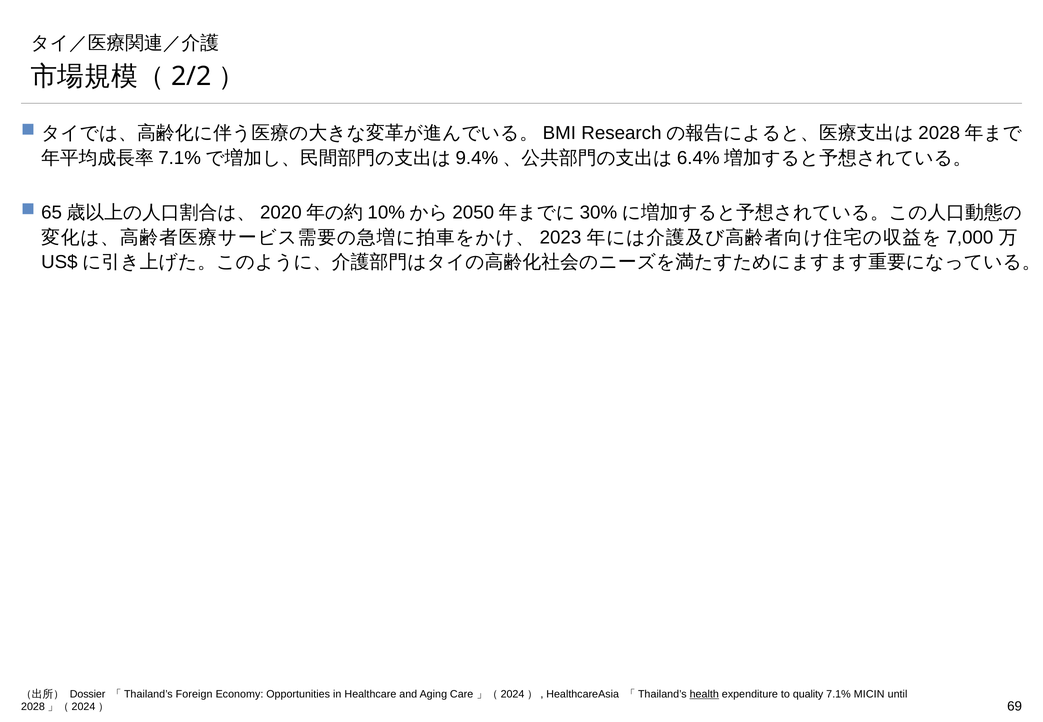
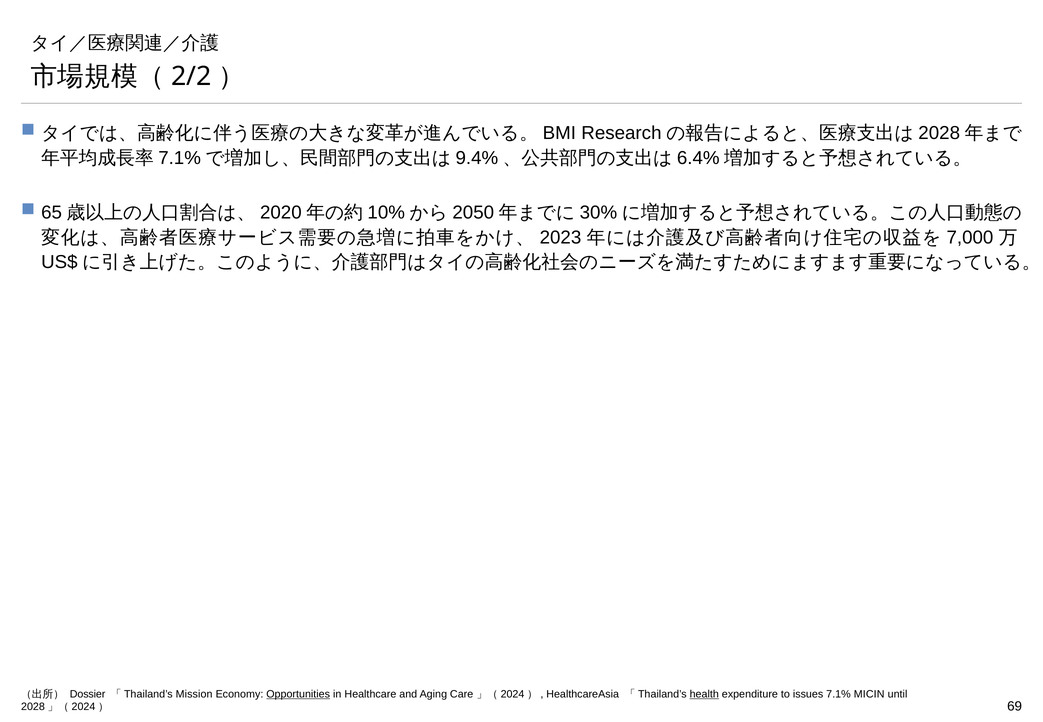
Foreign: Foreign -> Mission
Opportunities underline: none -> present
quality: quality -> issues
